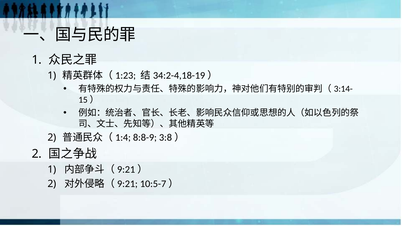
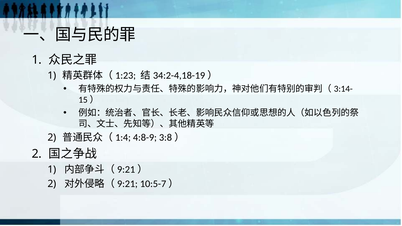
8:8-9: 8:8-9 -> 4:8-9
